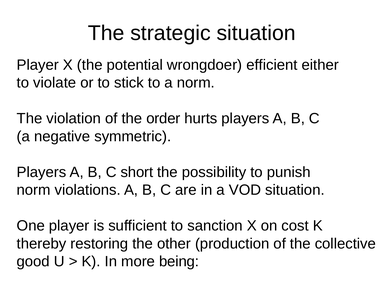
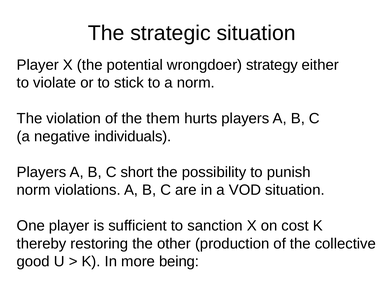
efficient: efficient -> strategy
order: order -> them
symmetric: symmetric -> individuals
